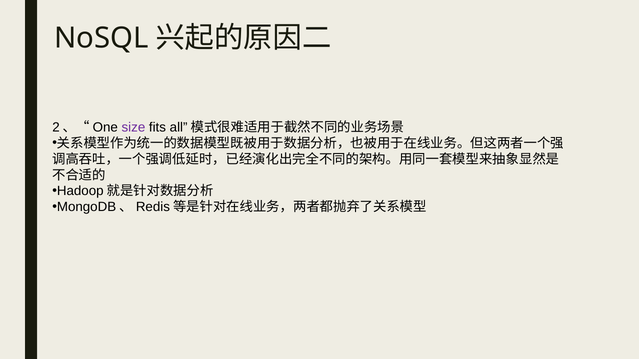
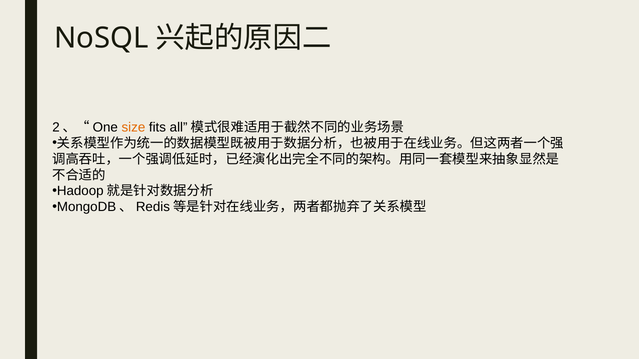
size colour: purple -> orange
